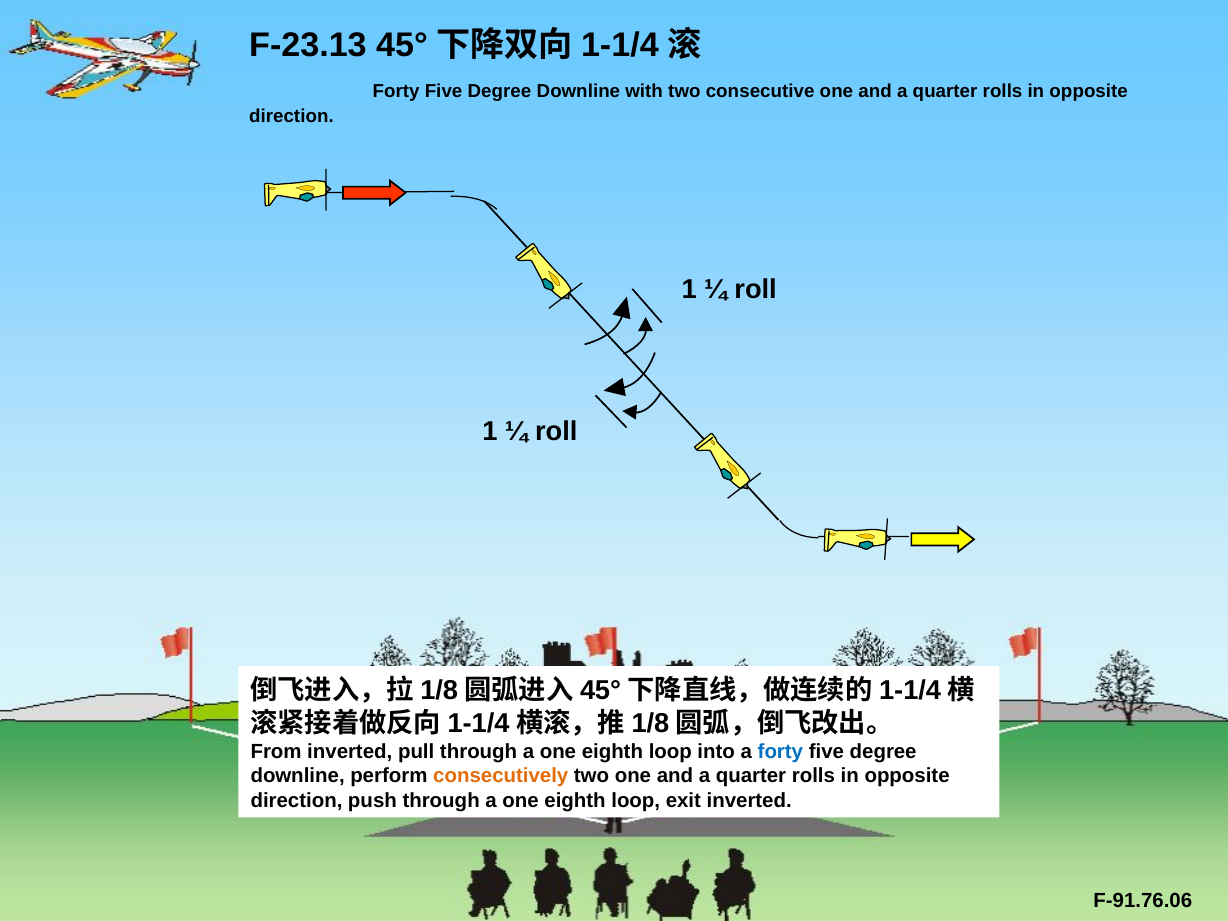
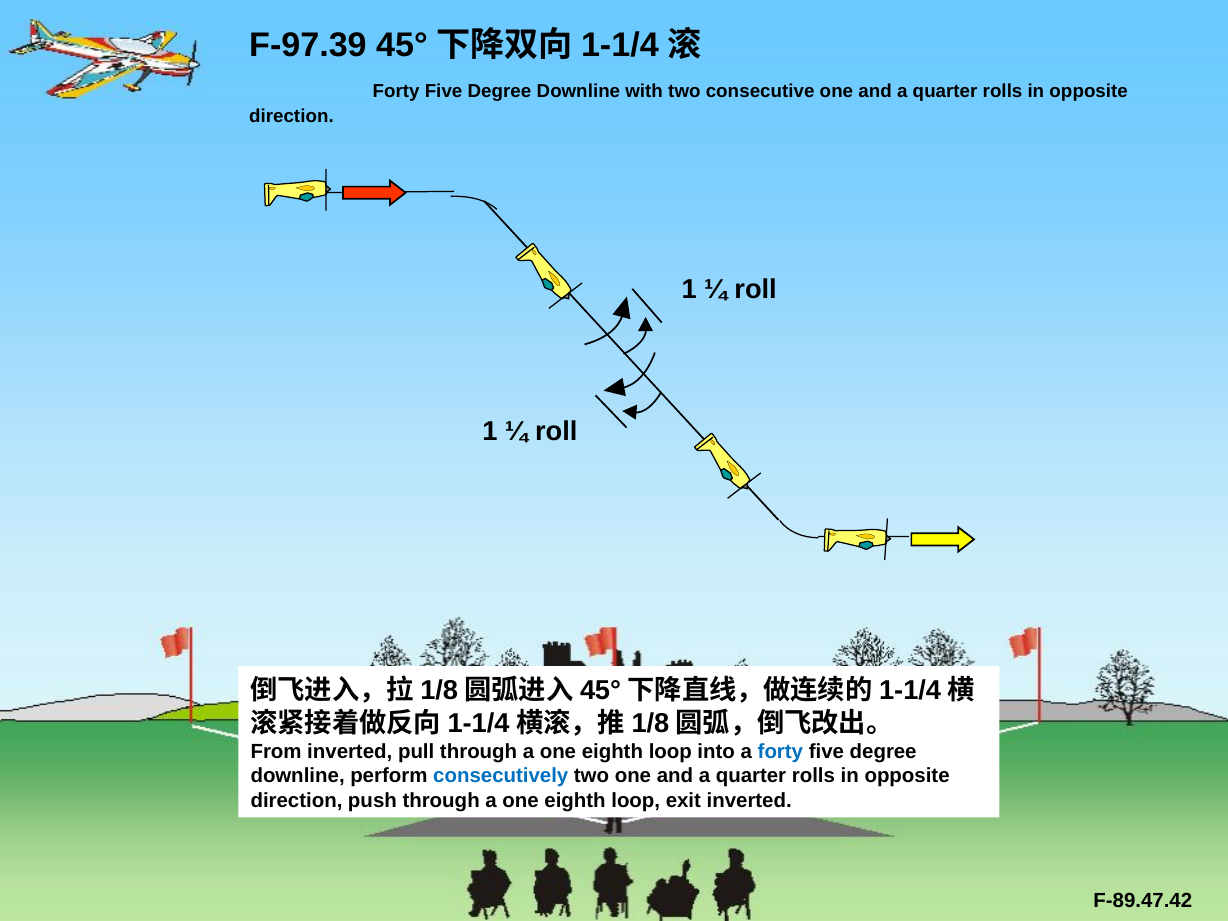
F-23.13: F-23.13 -> F-97.39
consecutively colour: orange -> blue
F-91.76.06: F-91.76.06 -> F-89.47.42
